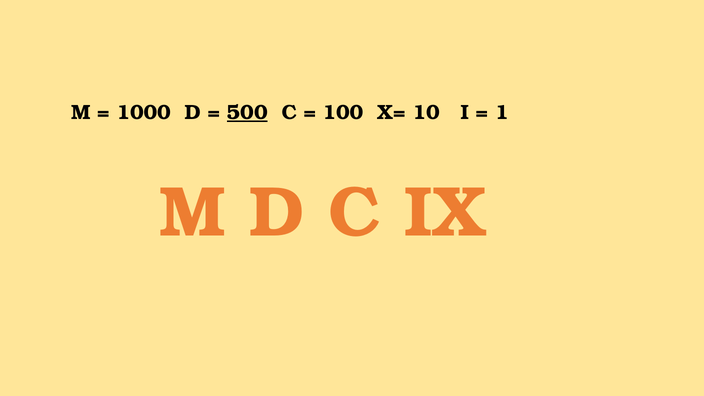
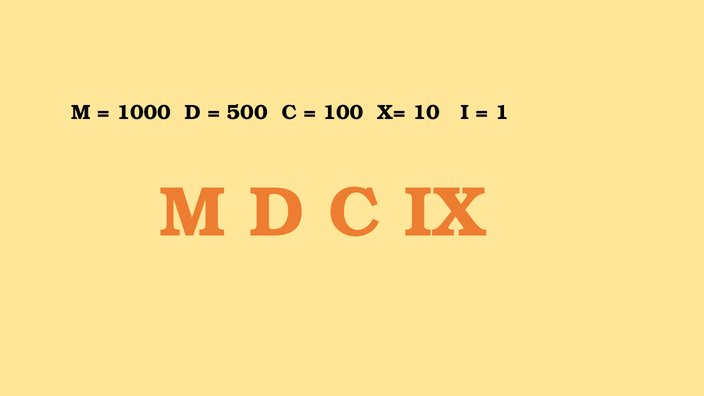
500 underline: present -> none
